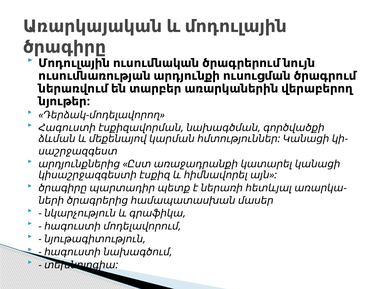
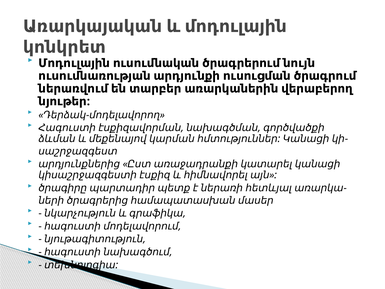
ծրագիրը at (65, 47): ծրագիրը -> կոնկրետ
